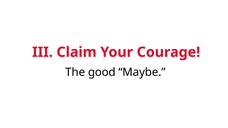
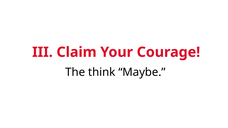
good: good -> think
